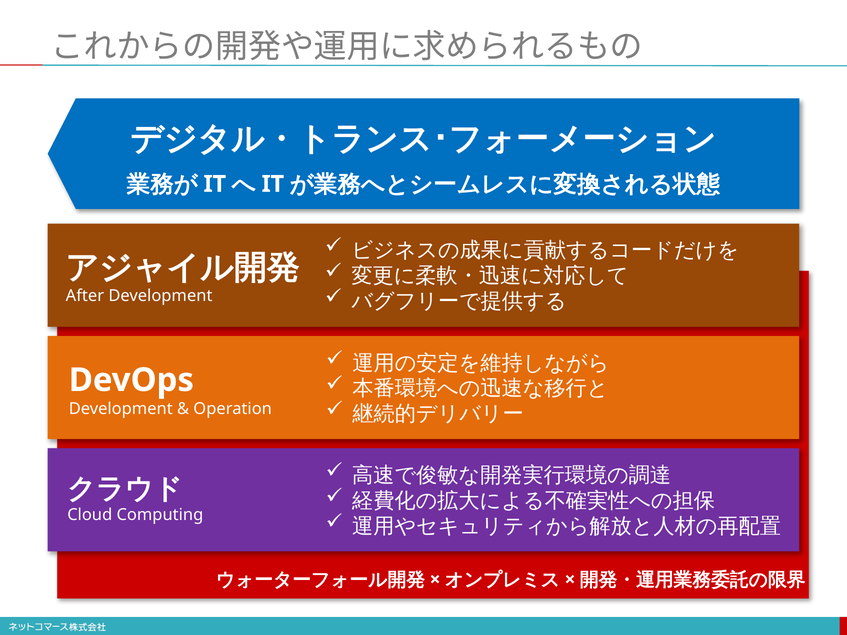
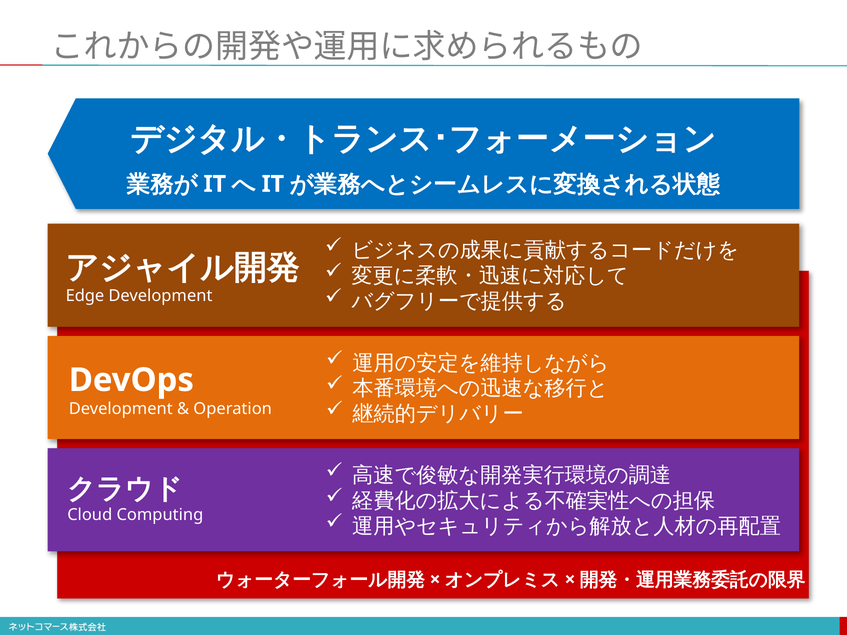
After: After -> Edge
